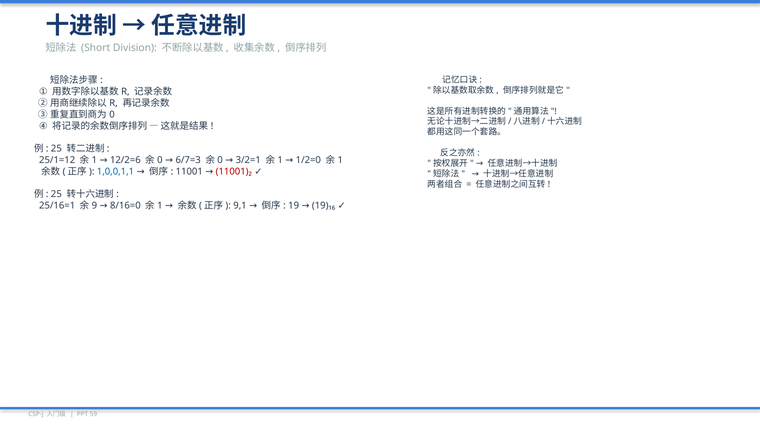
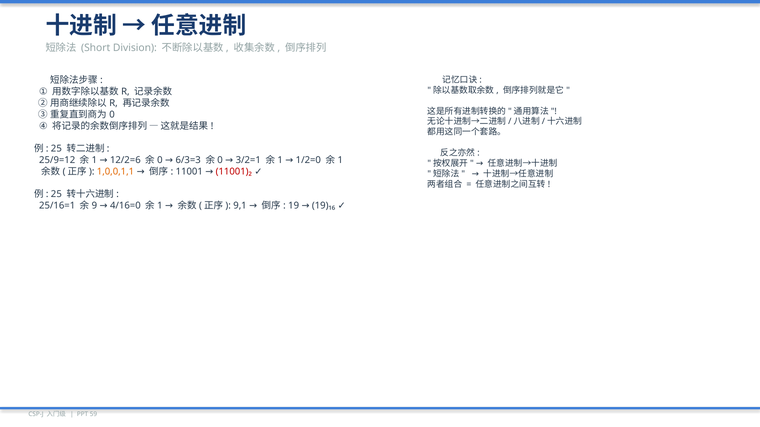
6/7=3: 6/7=3 -> 6/3=3
25/1=12: 25/1=12 -> 25/9=12
1,0,0,1,1 colour: blue -> orange
8/16=0: 8/16=0 -> 4/16=0
